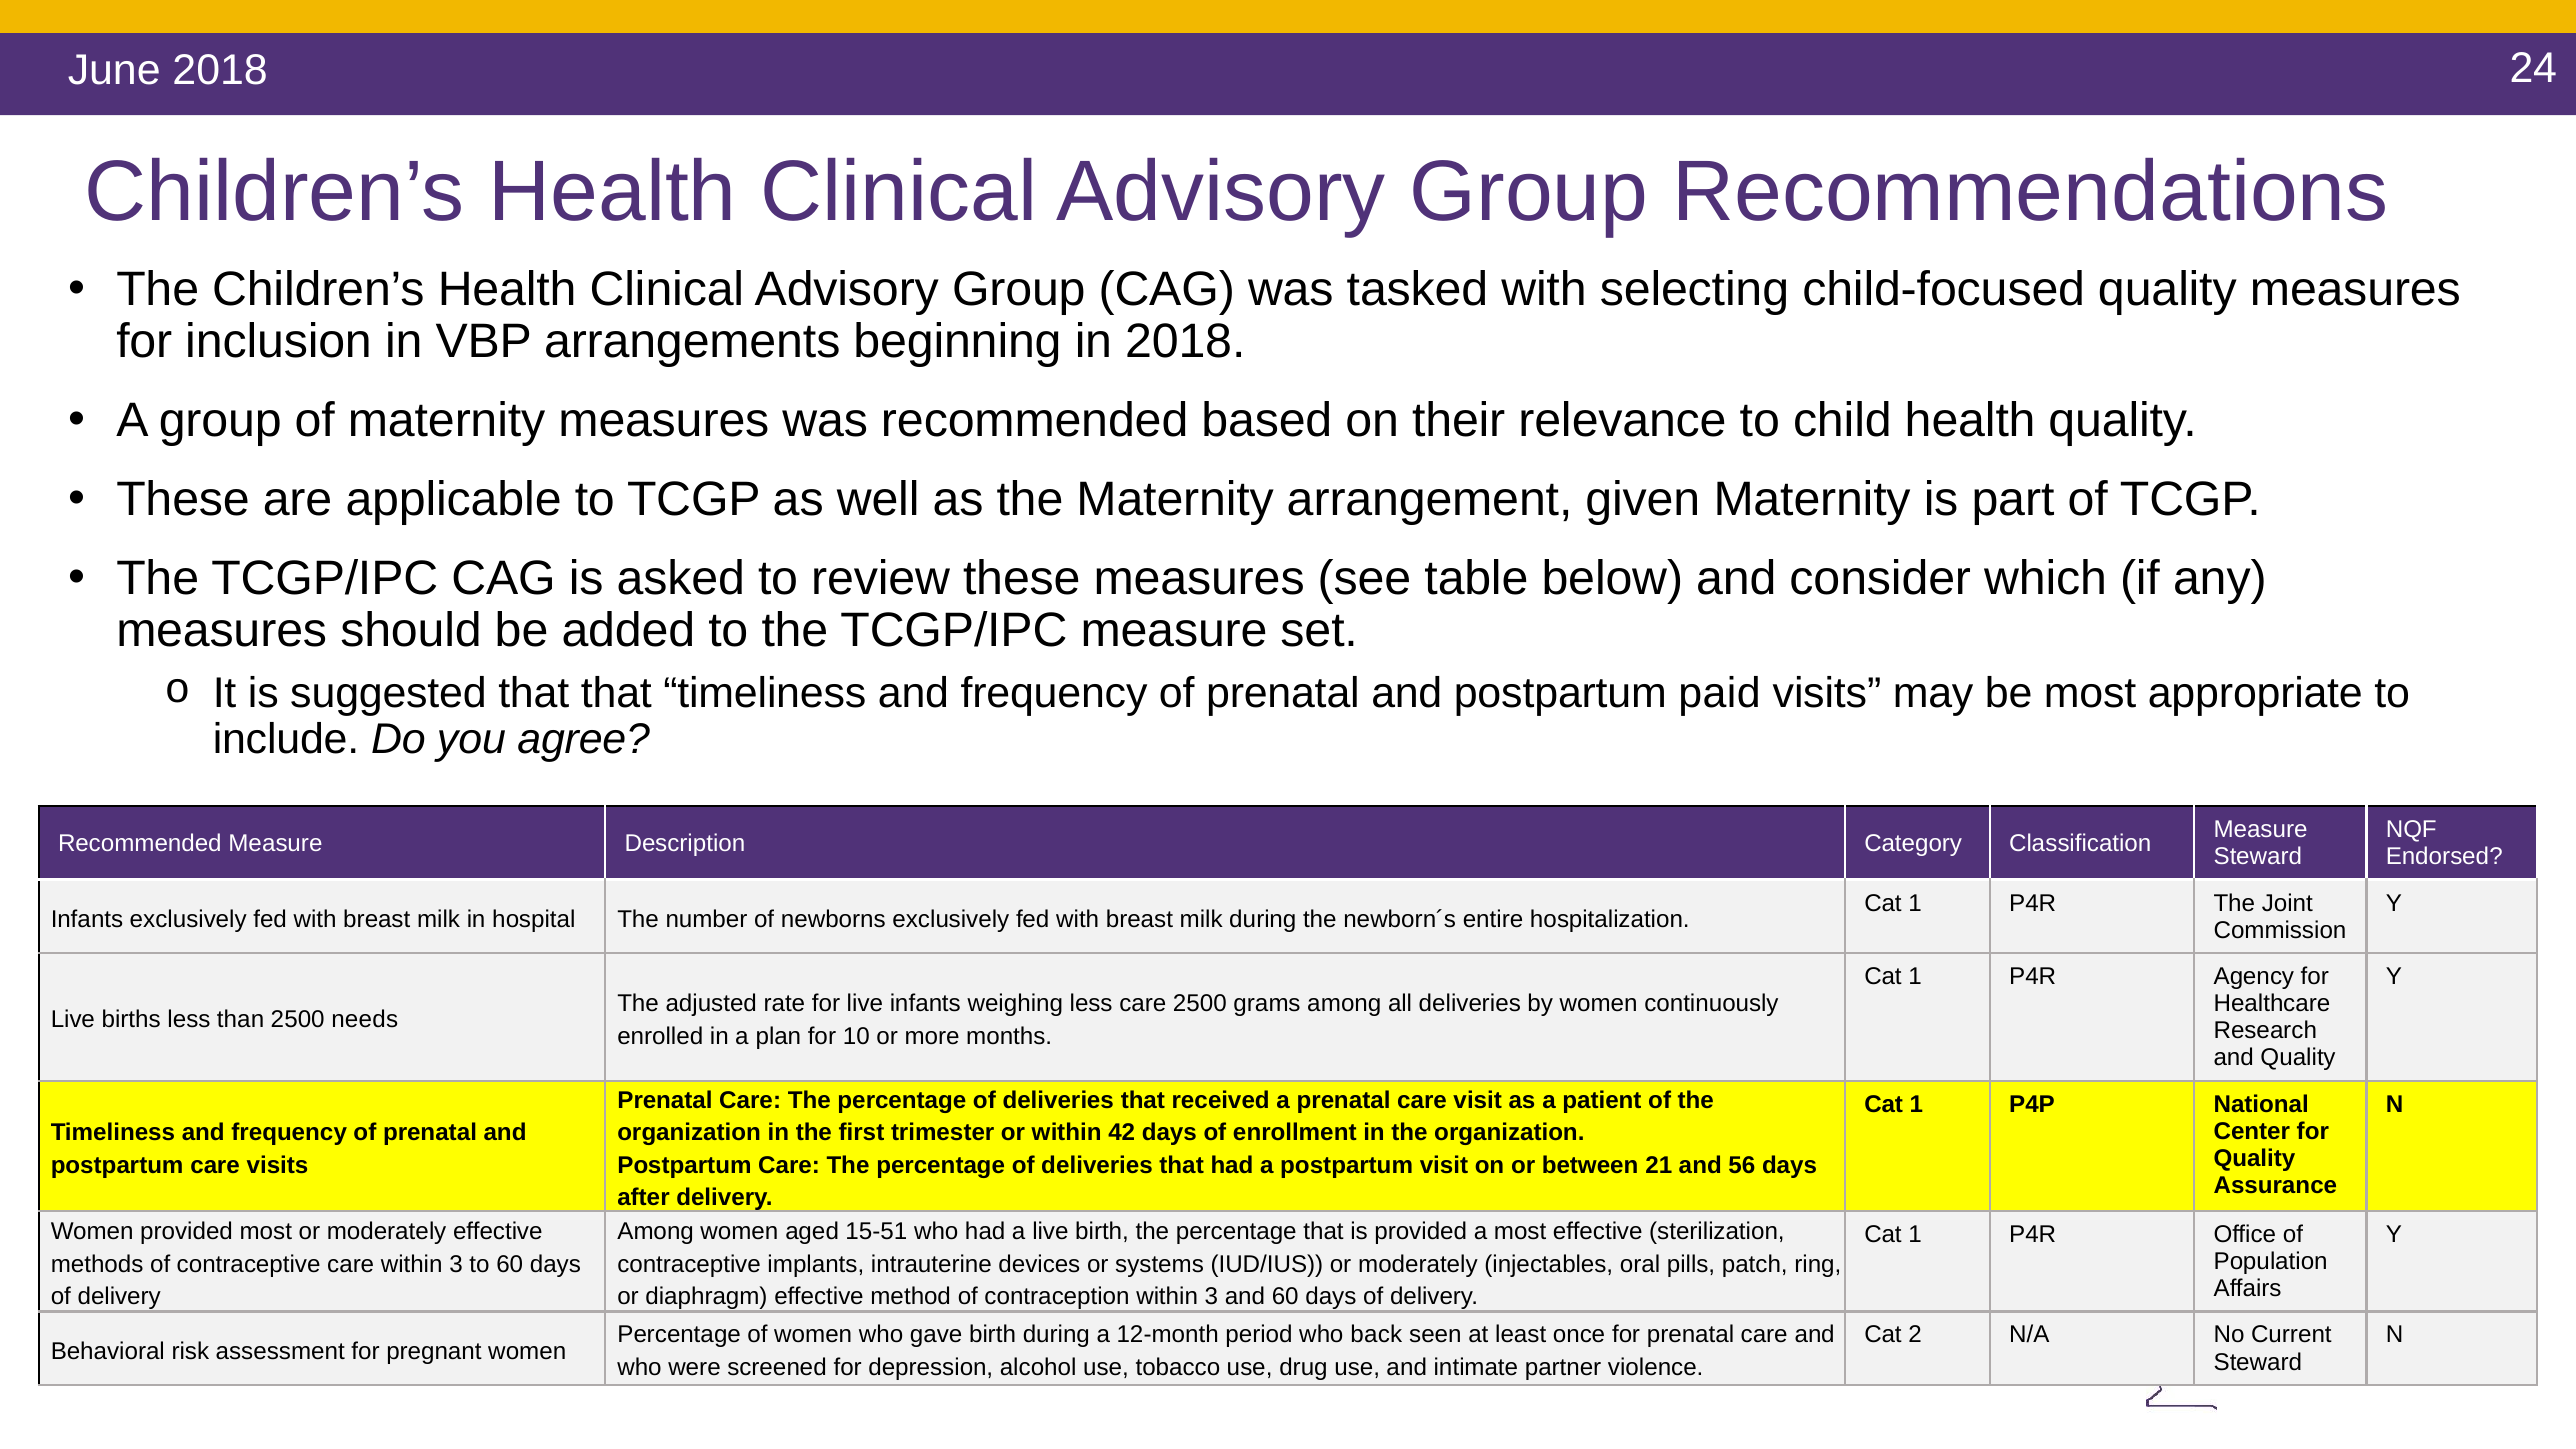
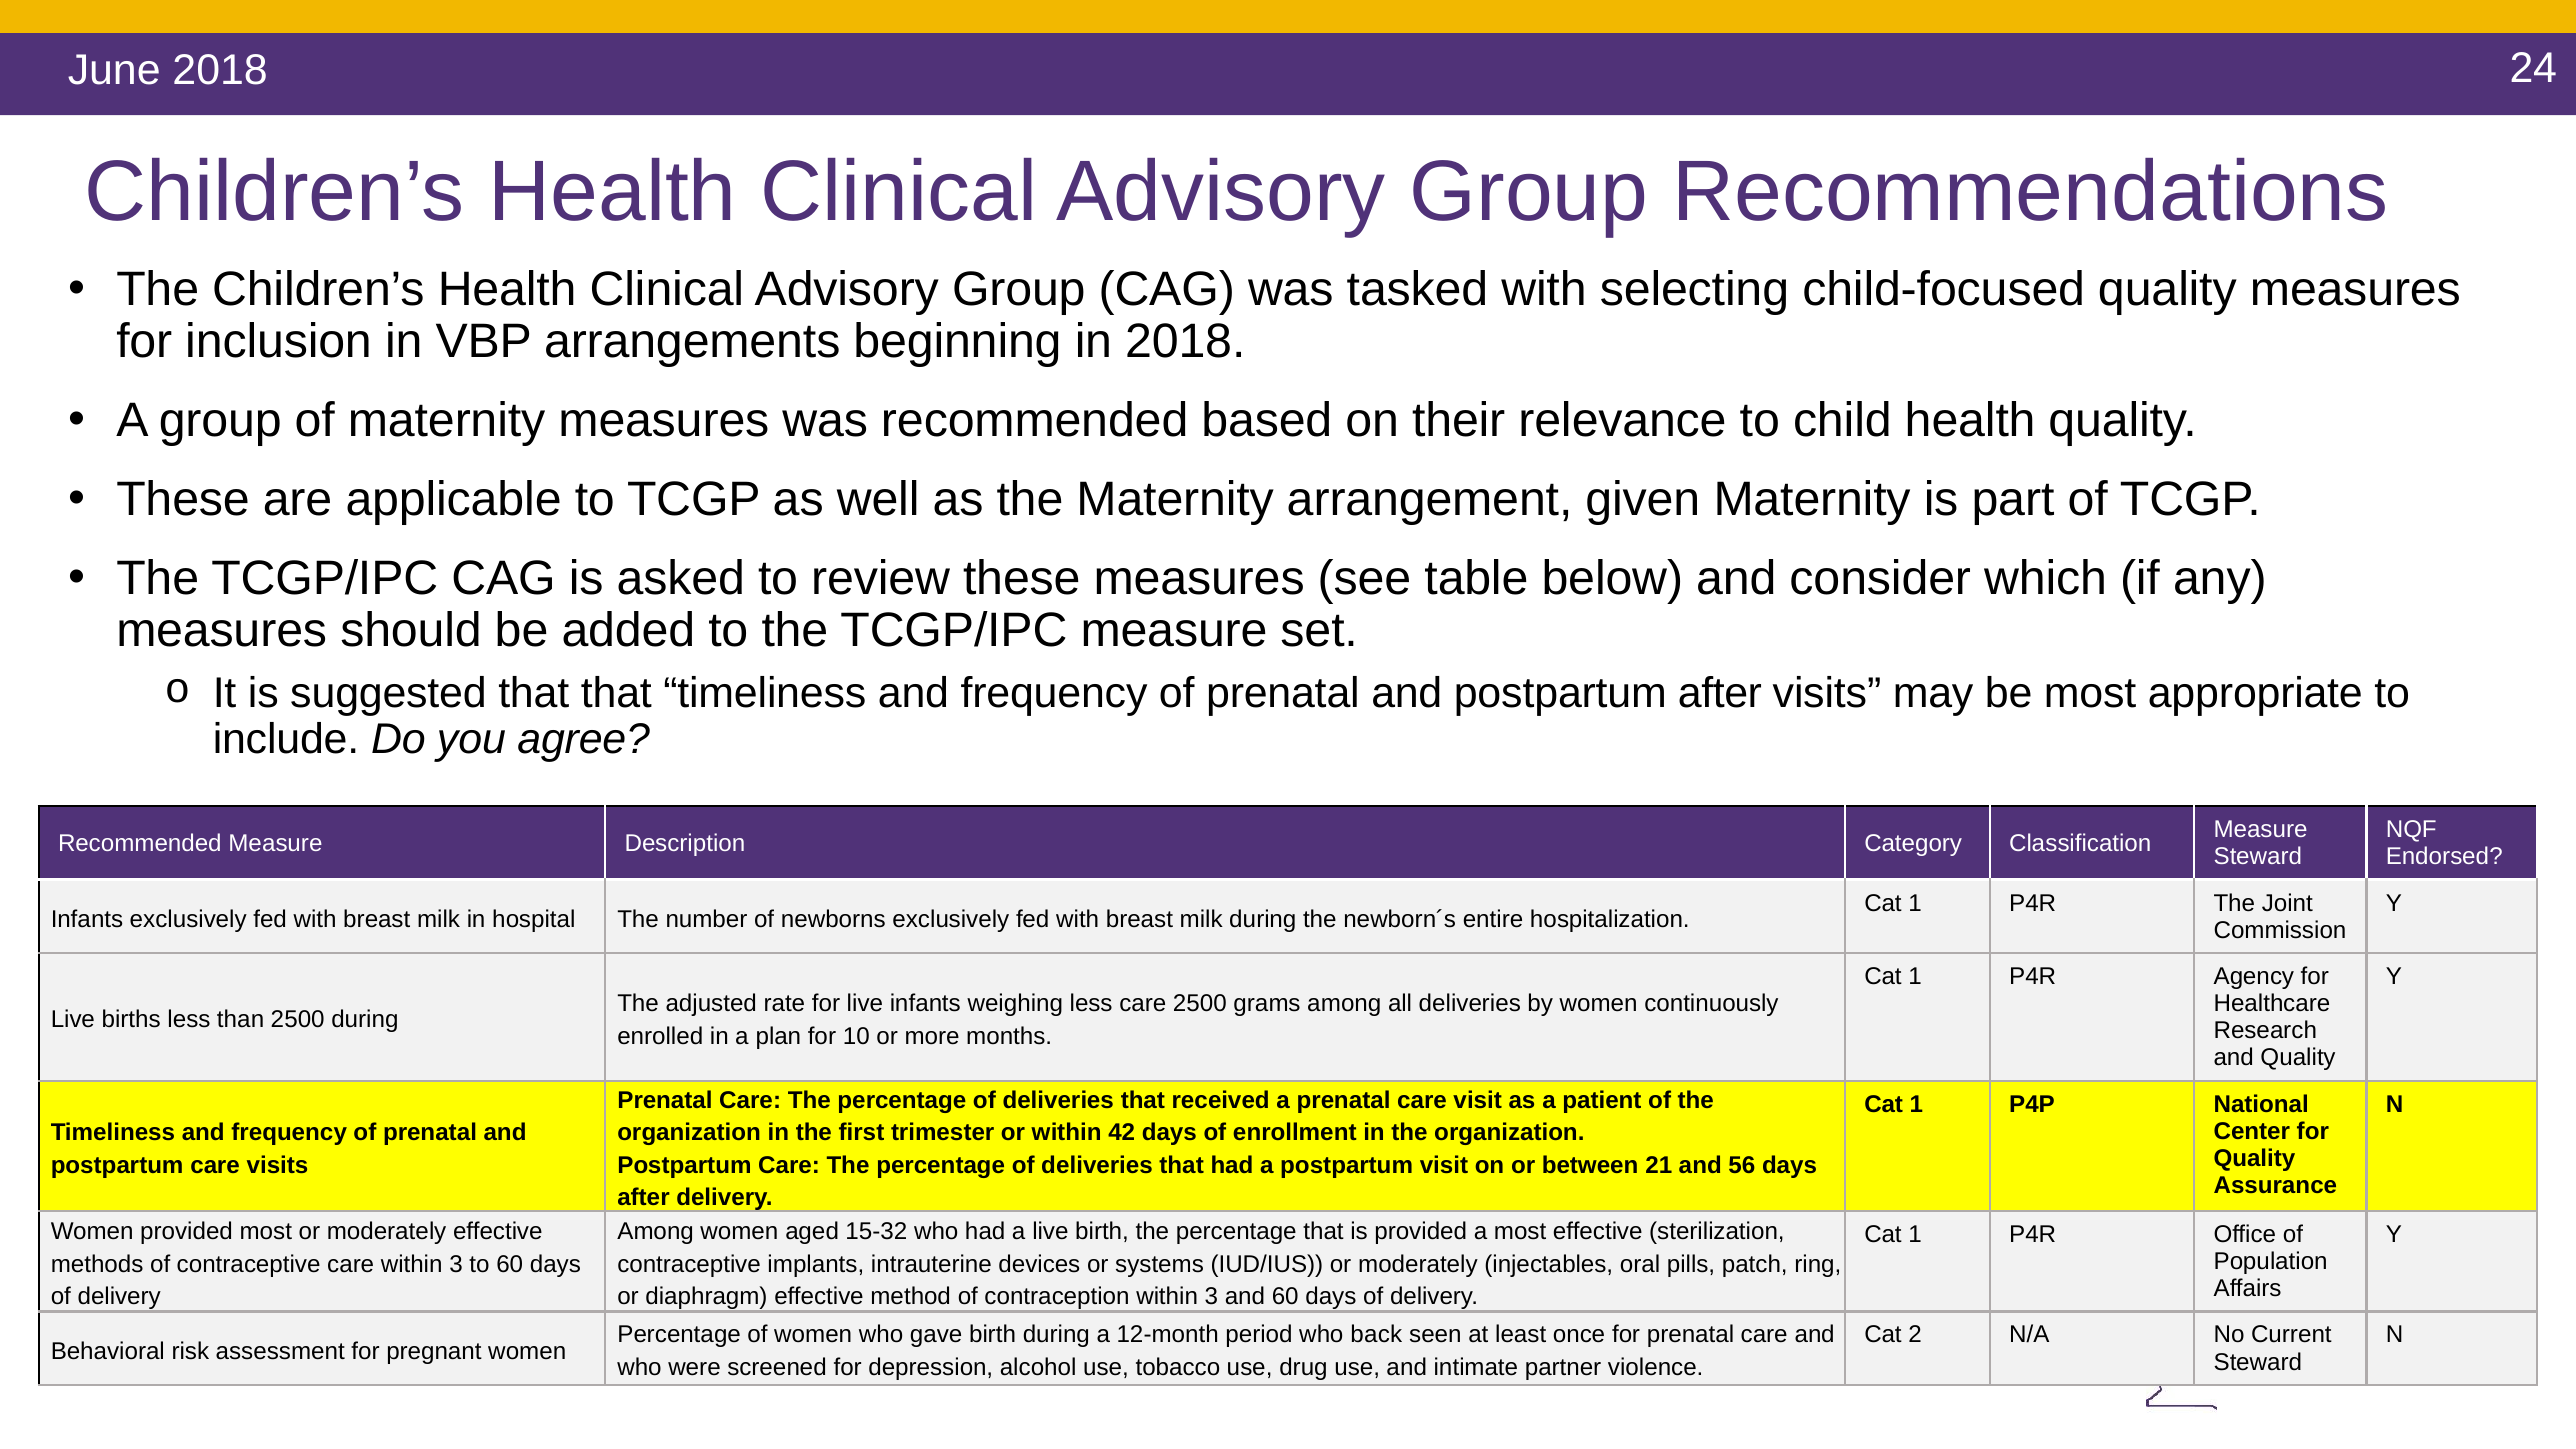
postpartum paid: paid -> after
2500 needs: needs -> during
15-51: 15-51 -> 15-32
